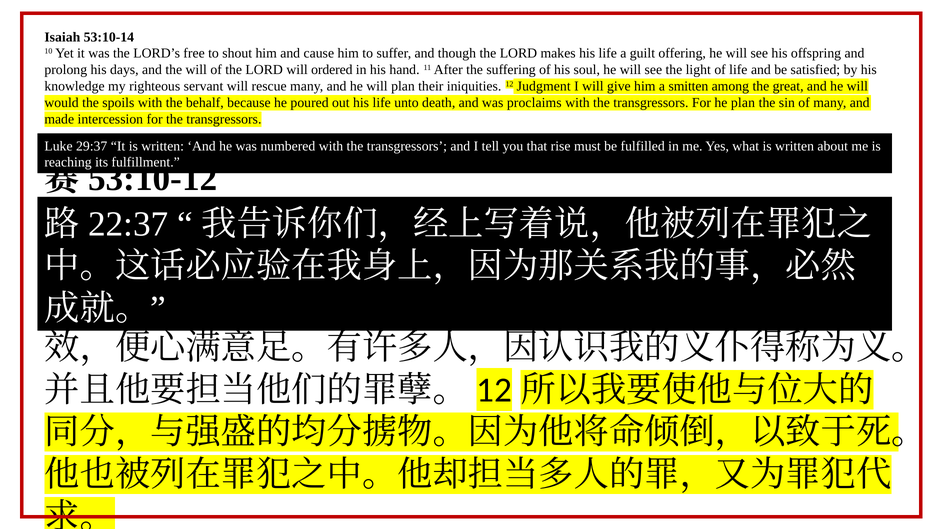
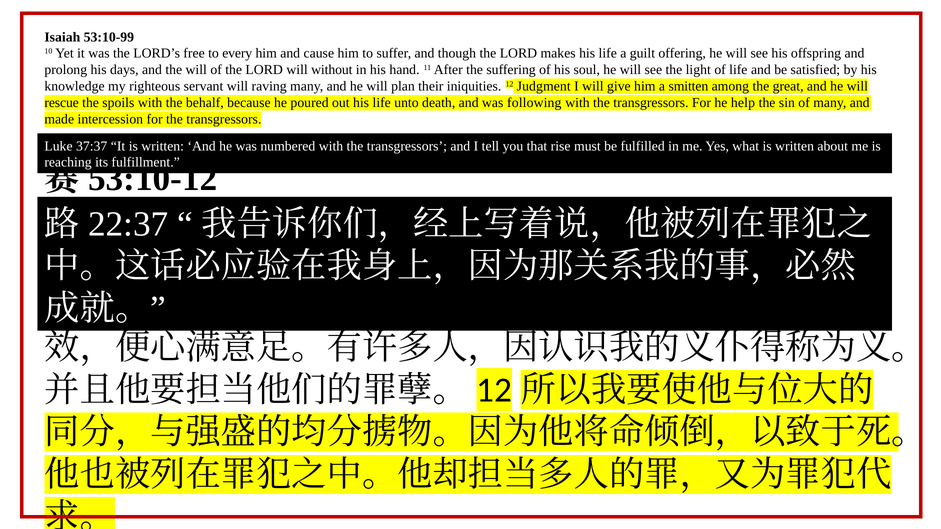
53:10-14: 53:10-14 -> 53:10-99
shout: shout -> every
ordered: ordered -> without
rescue: rescue -> raving
would: would -> rescue
proclaims: proclaims -> following
he plan: plan -> help
29:37: 29:37 -> 37:37
